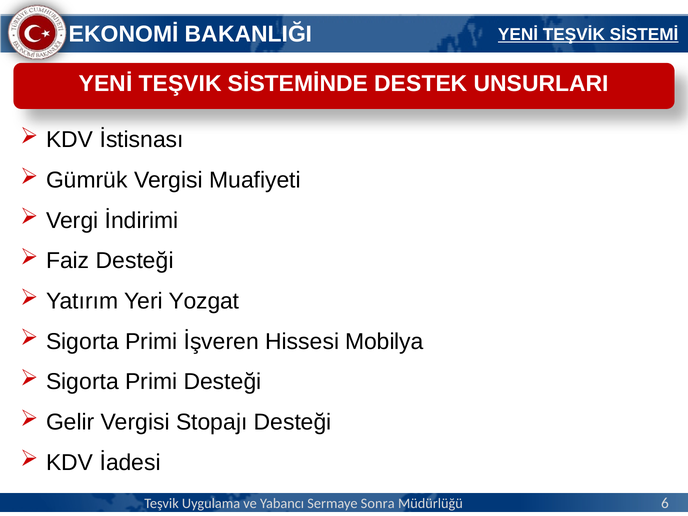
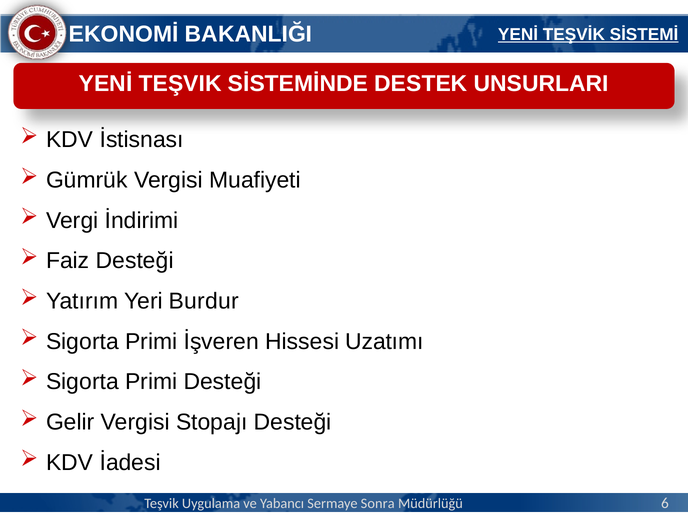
Yozgat: Yozgat -> Burdur
Mobilya: Mobilya -> Uzatımı
